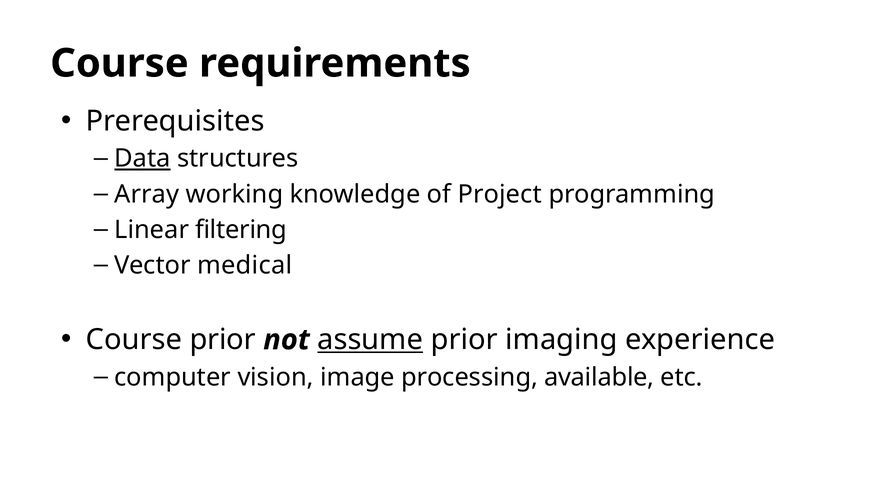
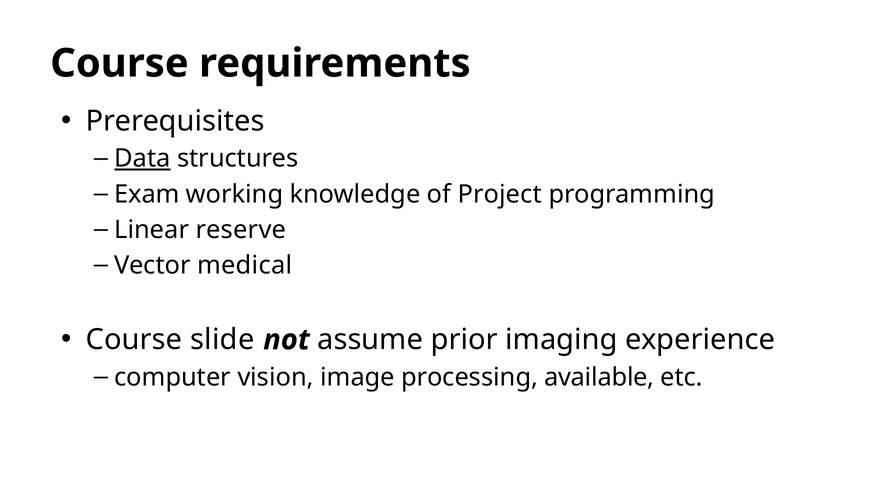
Array: Array -> Exam
filtering: filtering -> reserve
Course prior: prior -> slide
assume underline: present -> none
